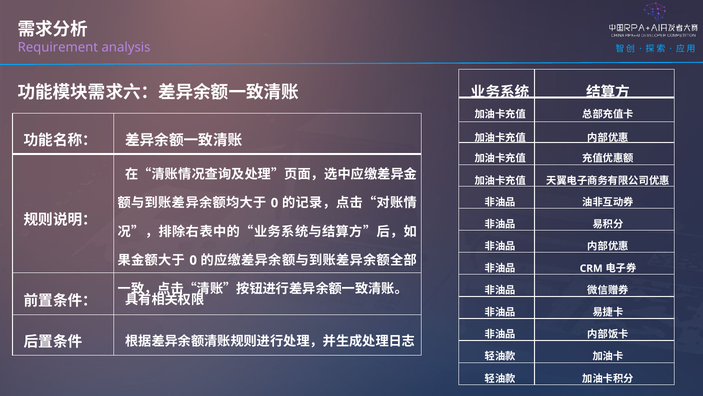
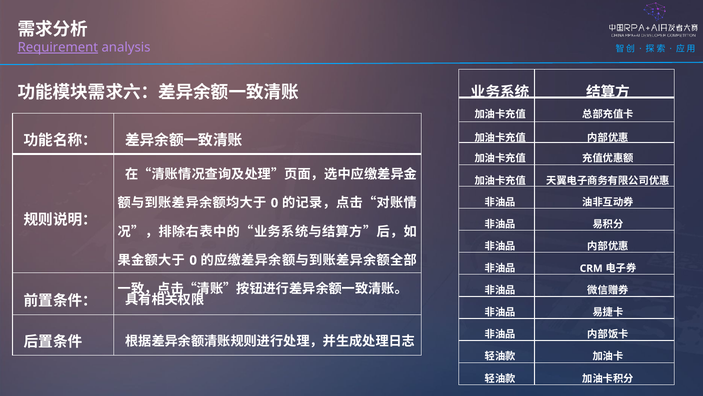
Requirement underline: none -> present
